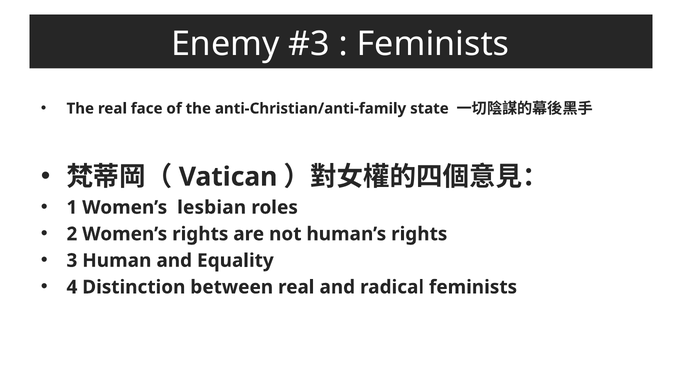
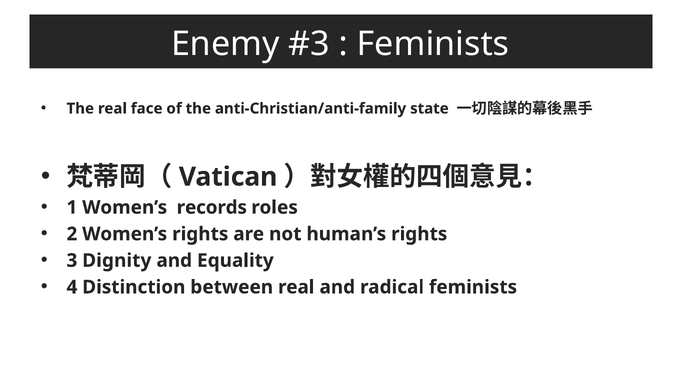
lesbian: lesbian -> records
Human: Human -> Dignity
